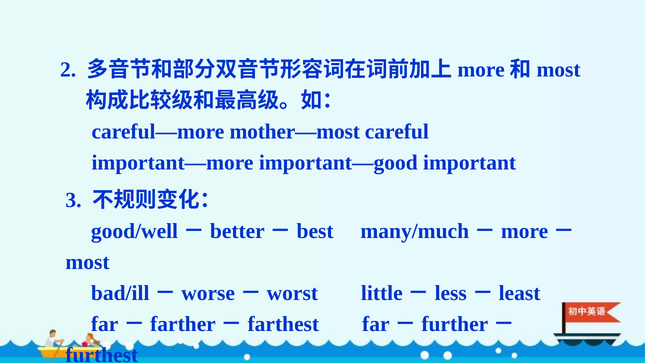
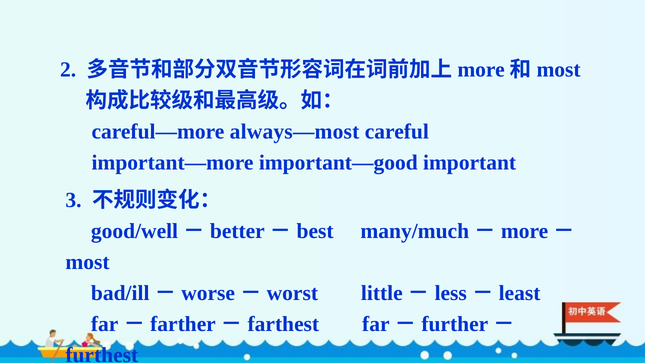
mother—most: mother—most -> always—most
